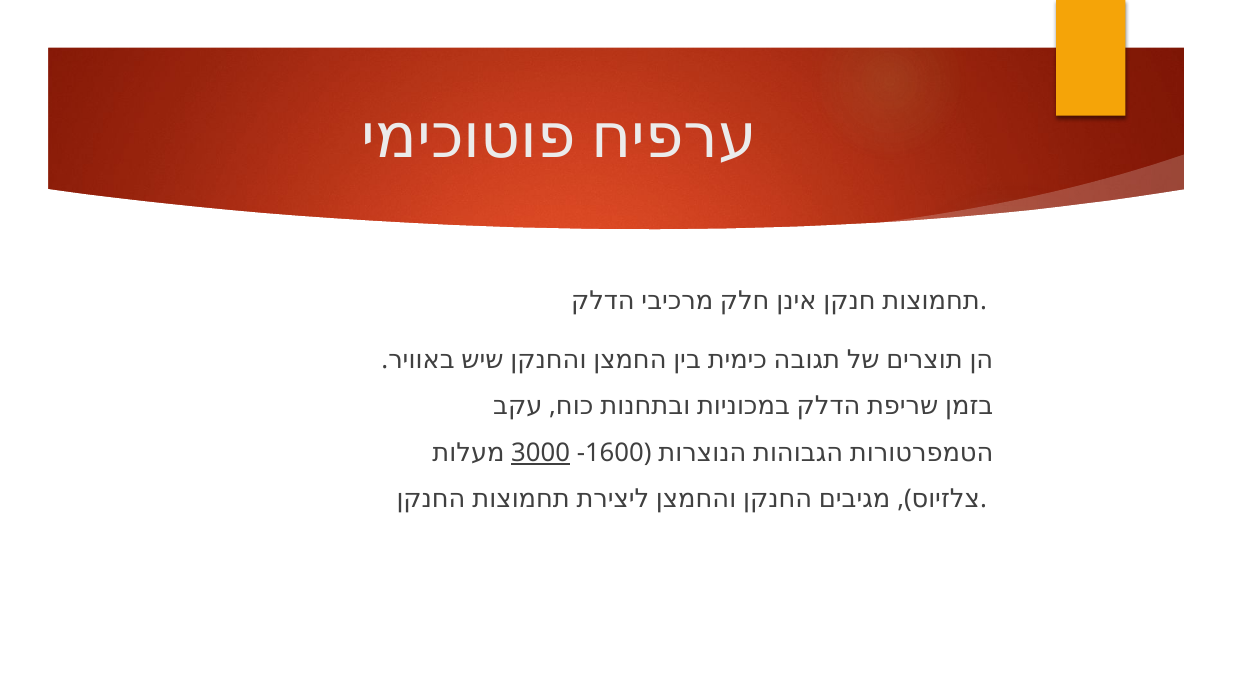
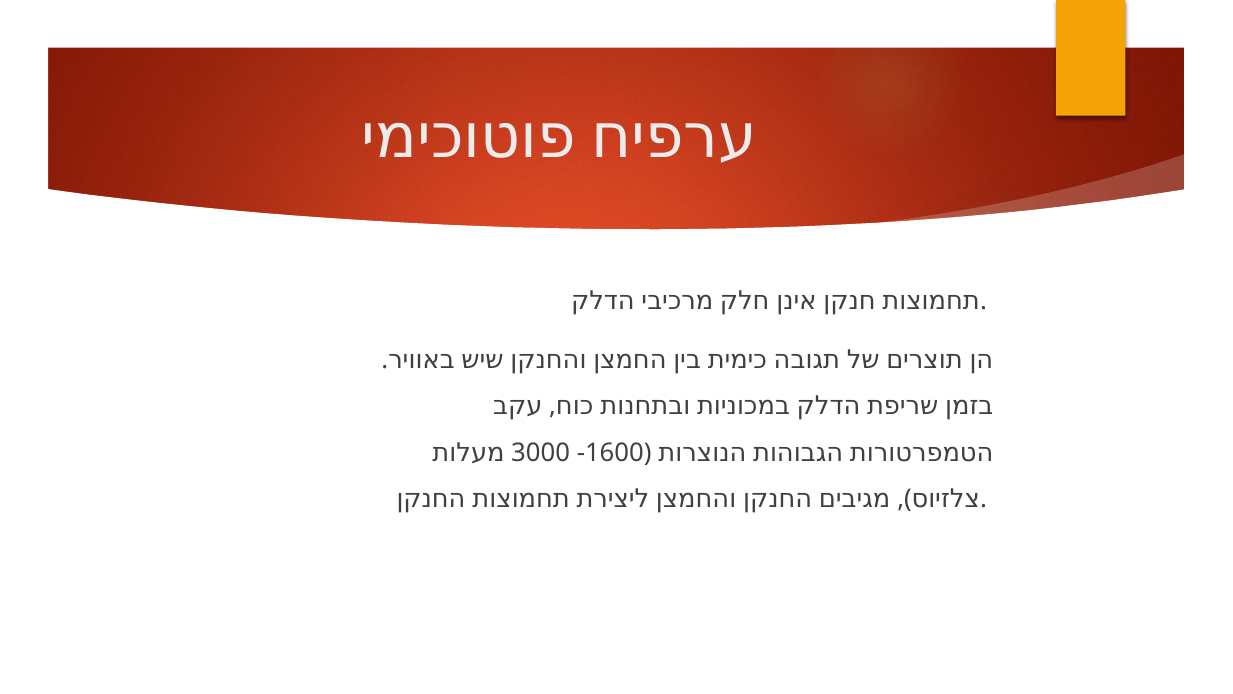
3000 underline: present -> none
